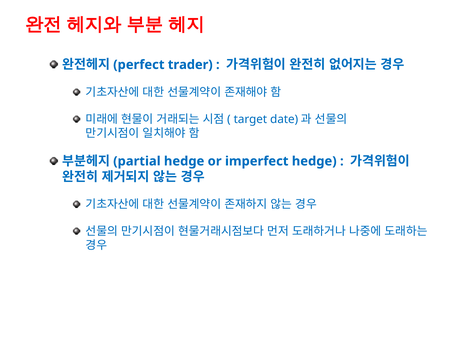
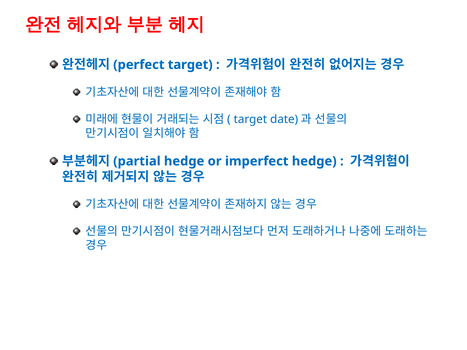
trader at (190, 65): trader -> target
